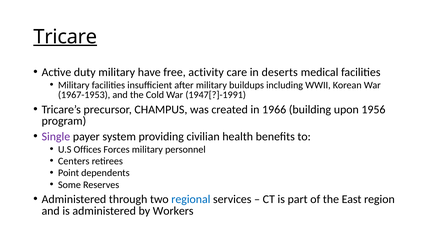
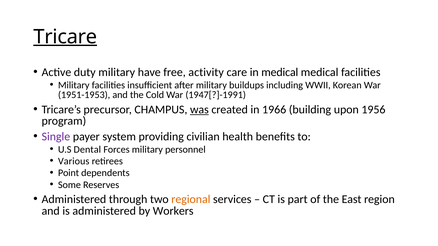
in deserts: deserts -> medical
1967-1953: 1967-1953 -> 1951-1953
was underline: none -> present
Offices: Offices -> Dental
Centers: Centers -> Various
regional colour: blue -> orange
